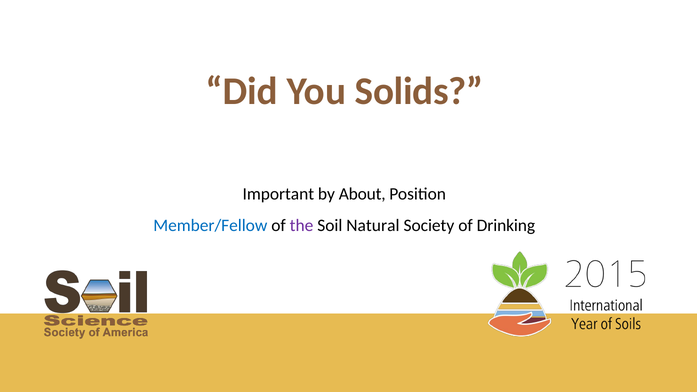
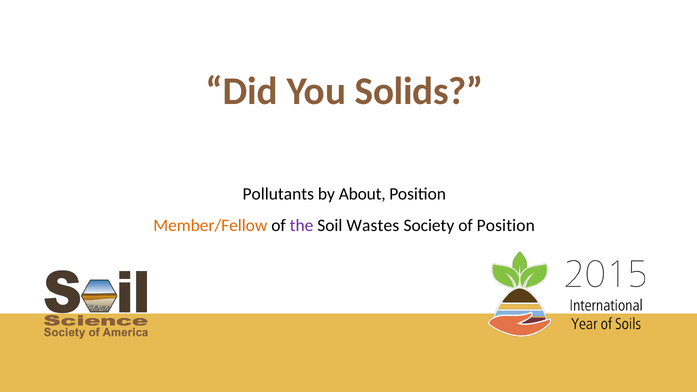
Important: Important -> Pollutants
Member/Fellow colour: blue -> orange
Natural: Natural -> Wastes
of Drinking: Drinking -> Position
